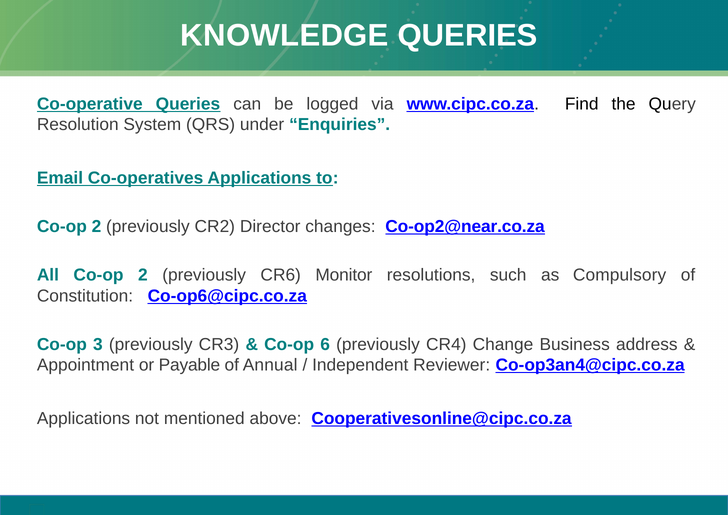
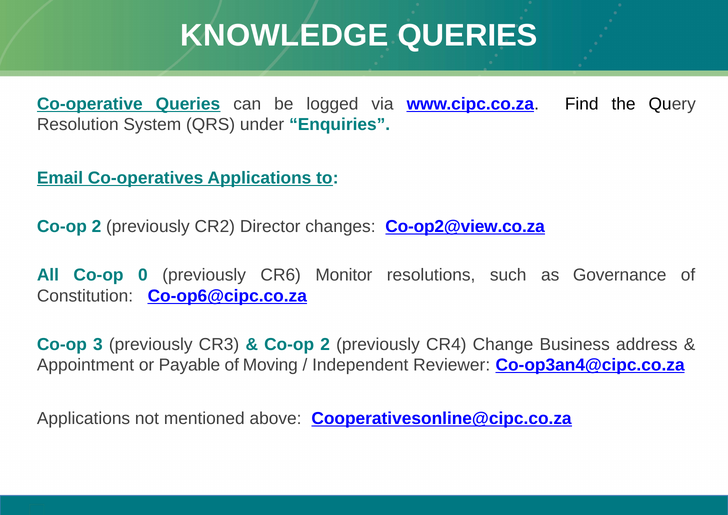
Co-op2@near.co.za: Co-op2@near.co.za -> Co-op2@view.co.za
All Co-op 2: 2 -> 0
Compulsory: Compulsory -> Governance
6 at (325, 344): 6 -> 2
Annual: Annual -> Moving
